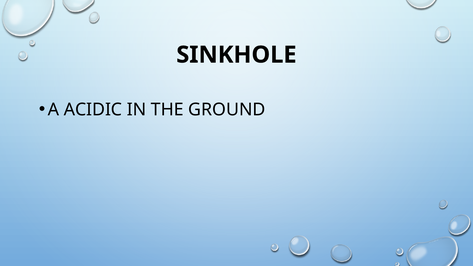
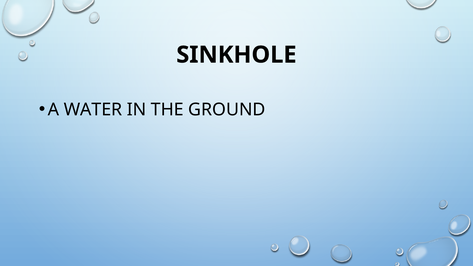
ACIDIC: ACIDIC -> WATER
